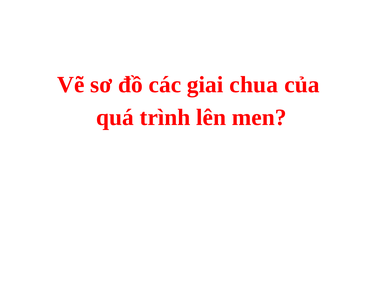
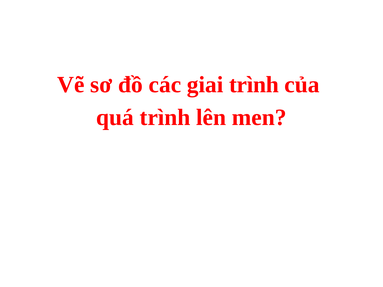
giai chua: chua -> trình
